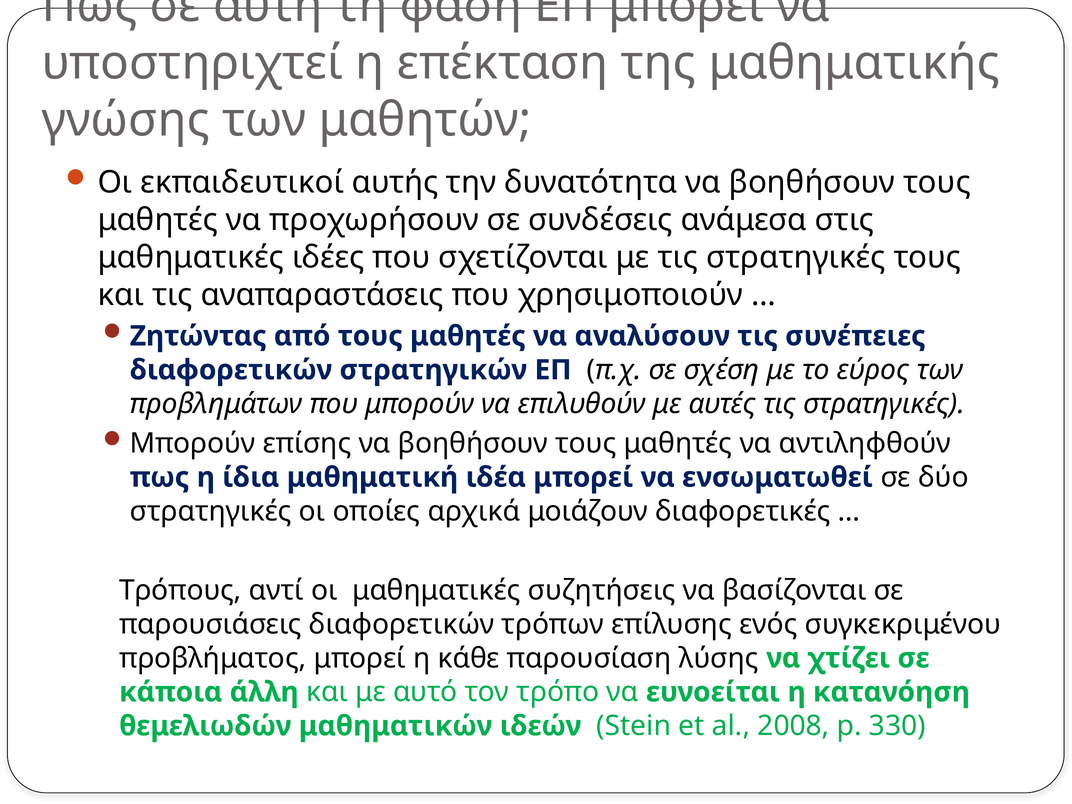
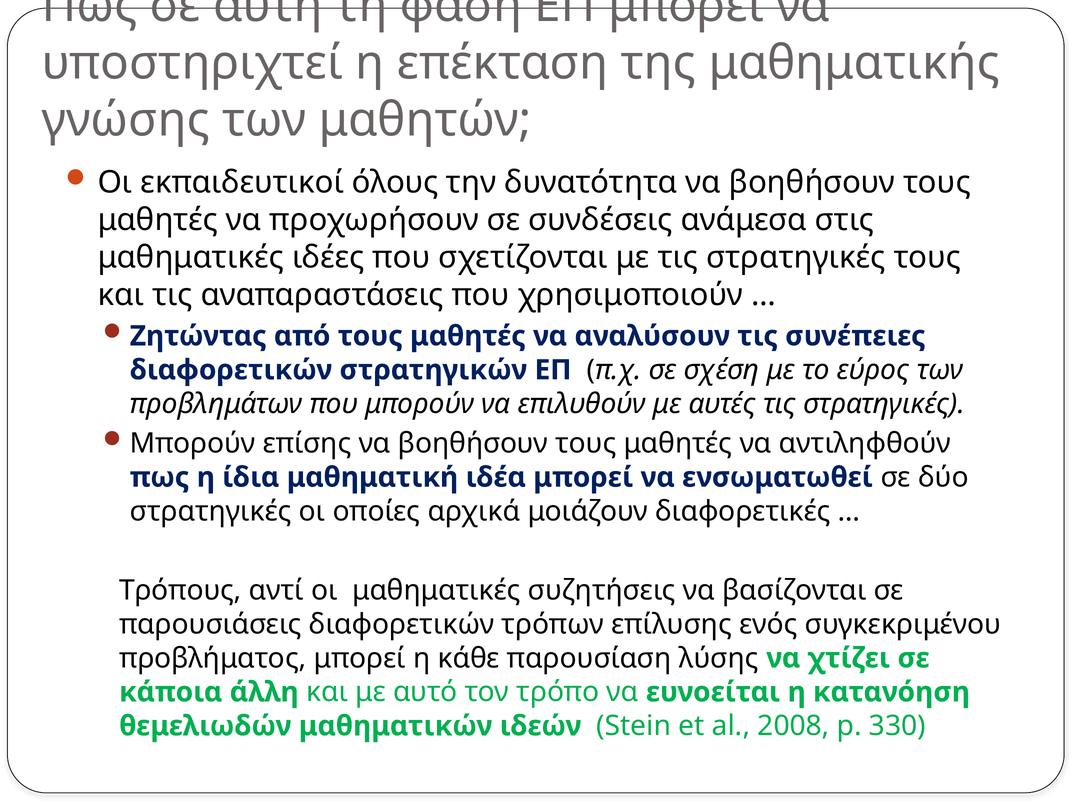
αυτής: αυτής -> όλους
